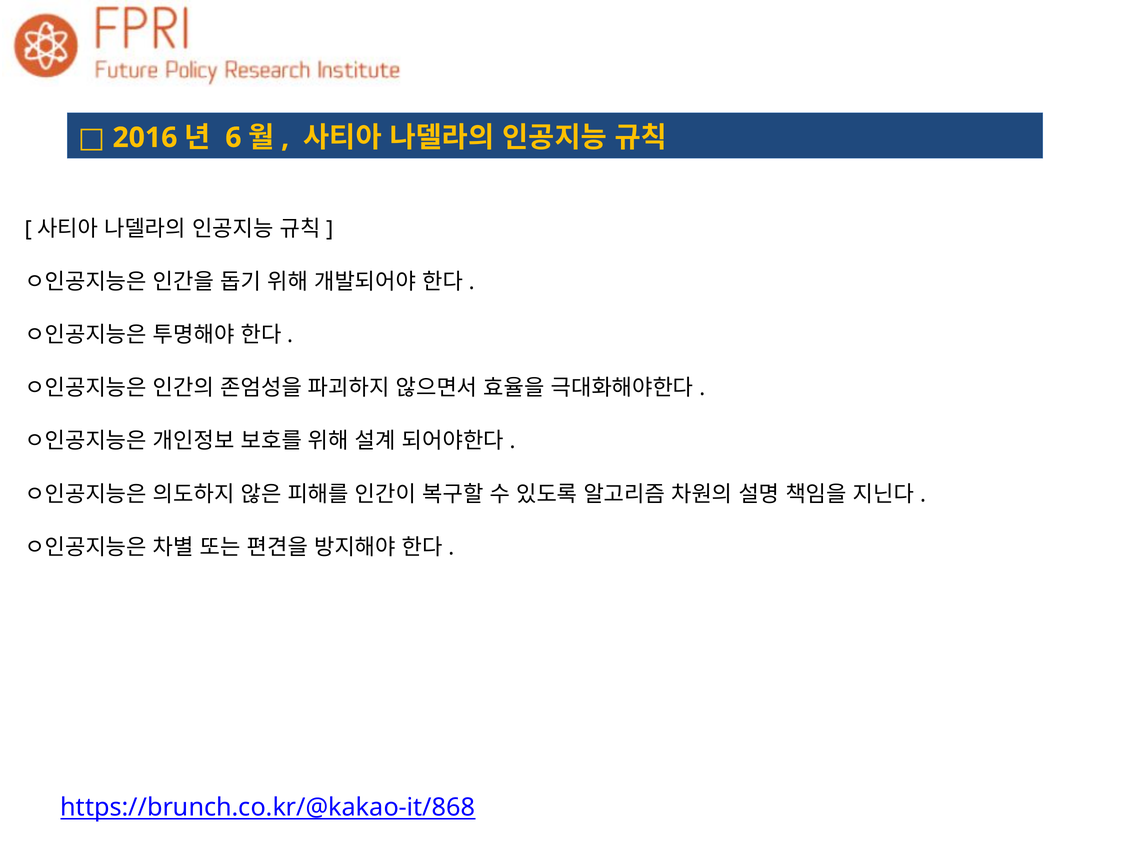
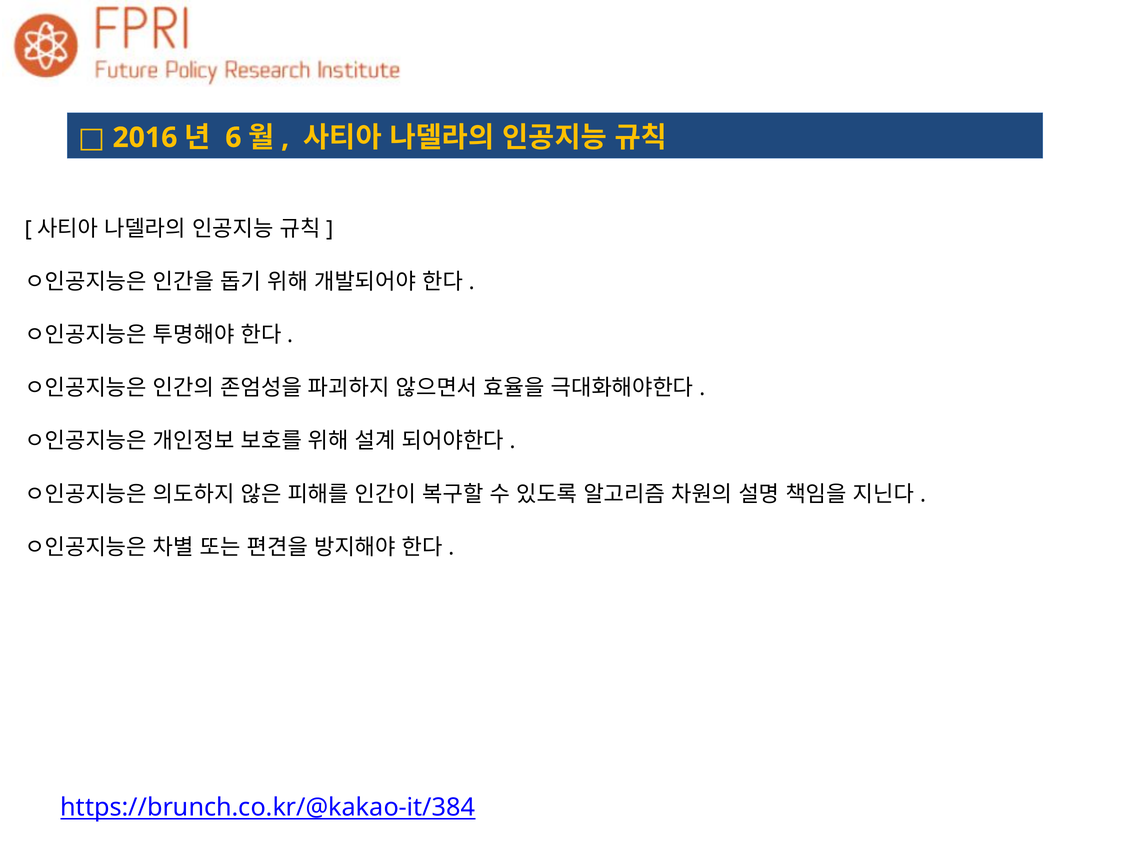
https://brunch.co.kr/@kakao-it/868: https://brunch.co.kr/@kakao-it/868 -> https://brunch.co.kr/@kakao-it/384
